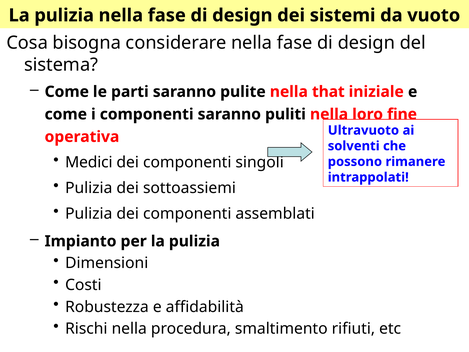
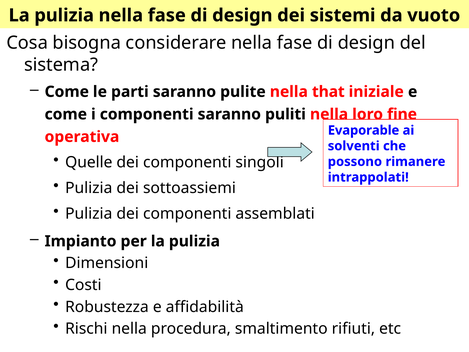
Ultravuoto: Ultravuoto -> Evaporable
Medici: Medici -> Quelle
